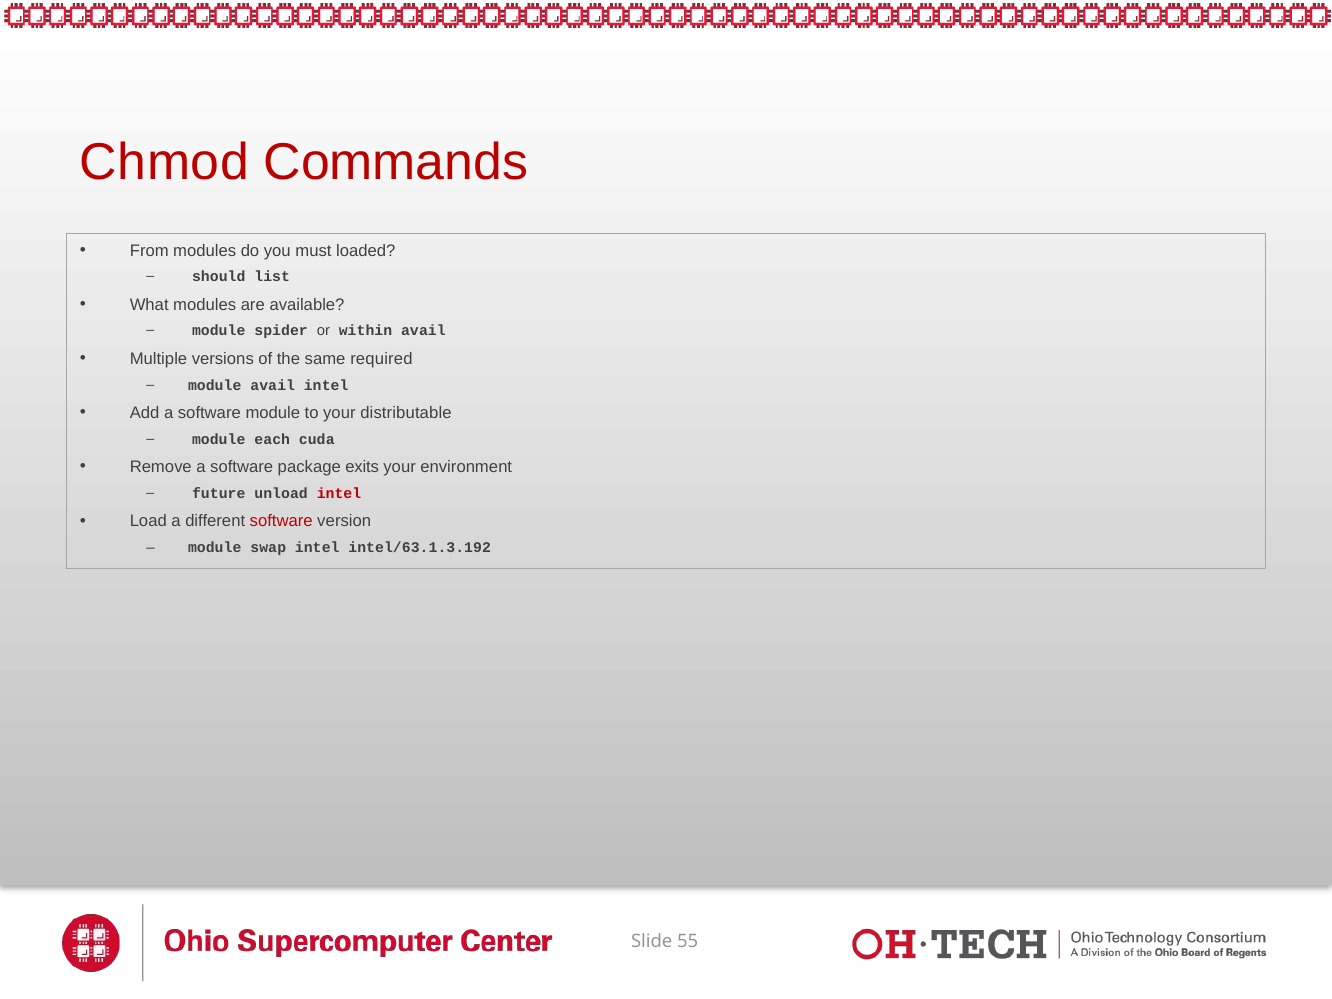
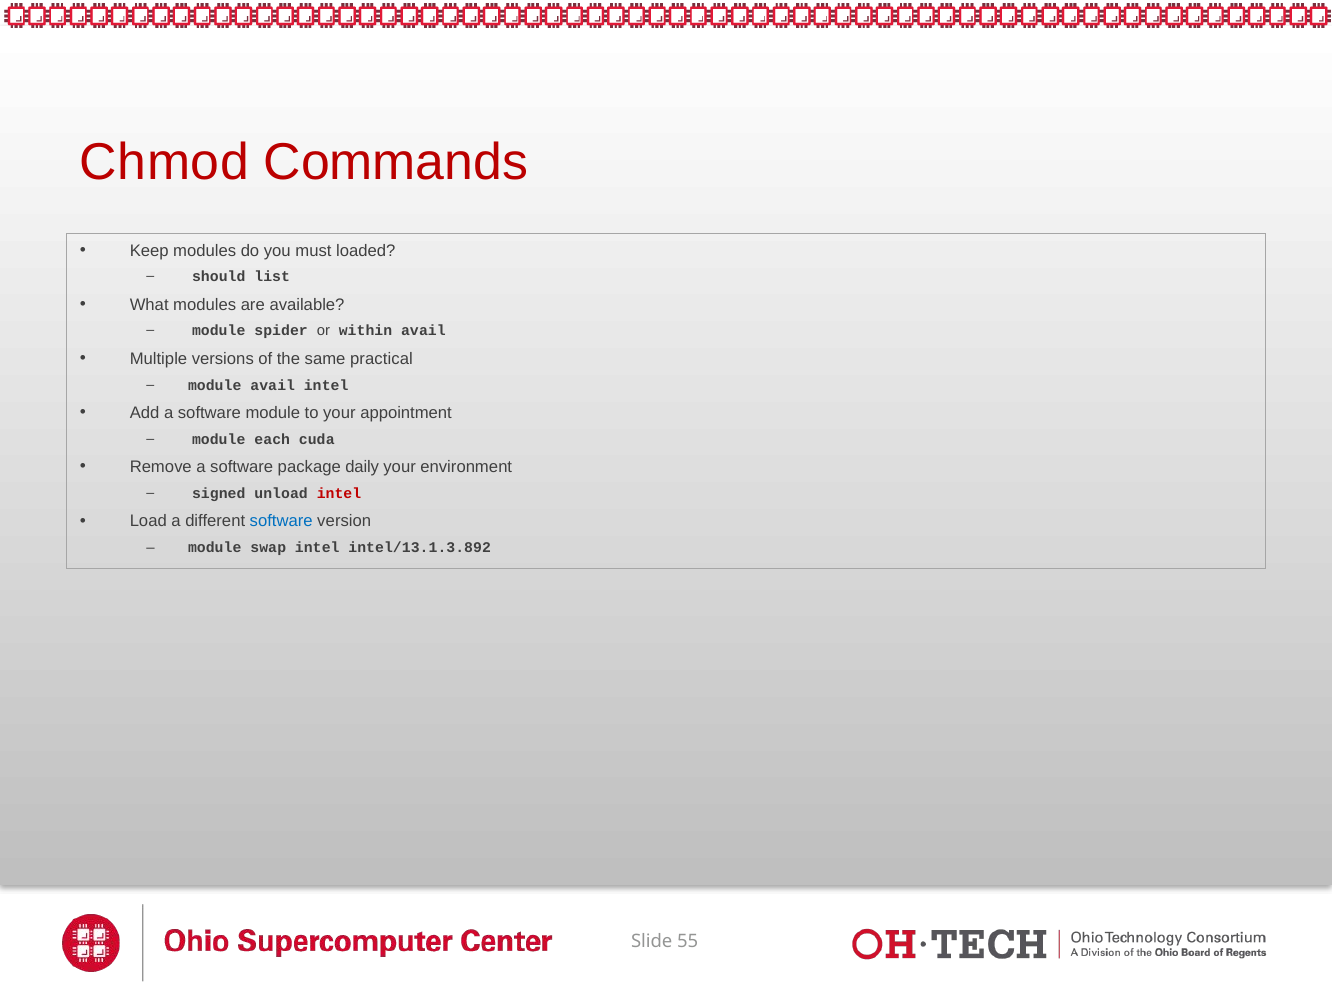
From: From -> Keep
required: required -> practical
distributable: distributable -> appointment
exits: exits -> daily
future: future -> signed
software at (281, 521) colour: red -> blue
intel/63.1.3.192: intel/63.1.3.192 -> intel/13.1.3.892
